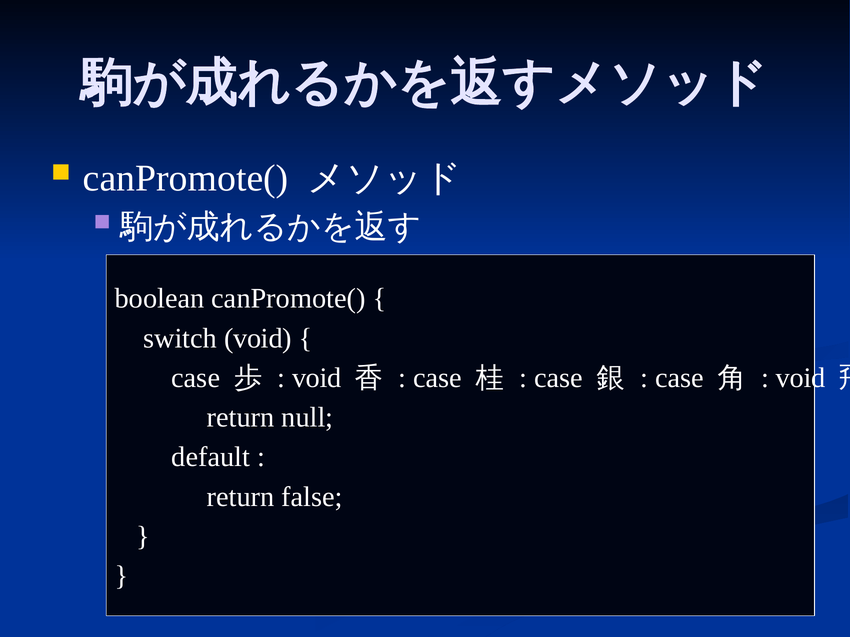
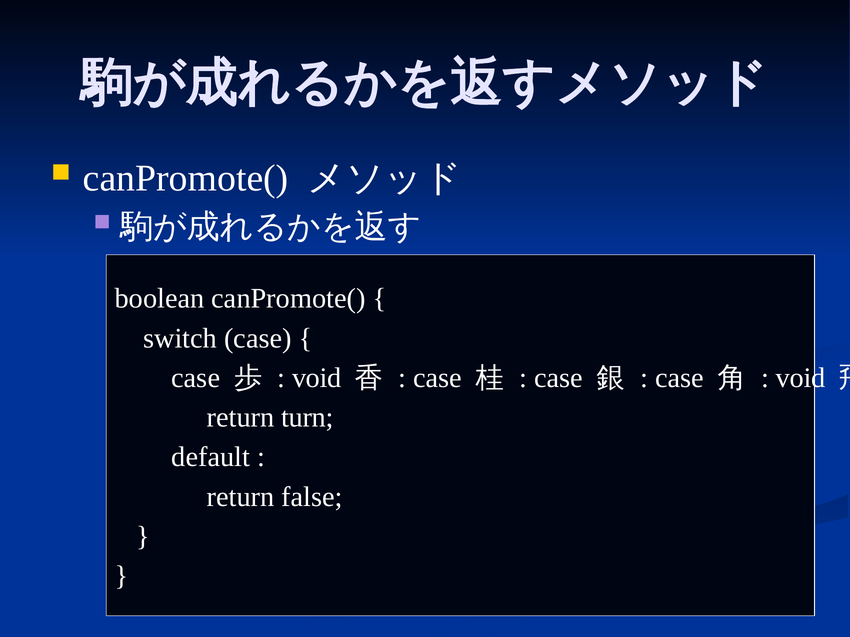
switch void: void -> case
null: null -> turn
